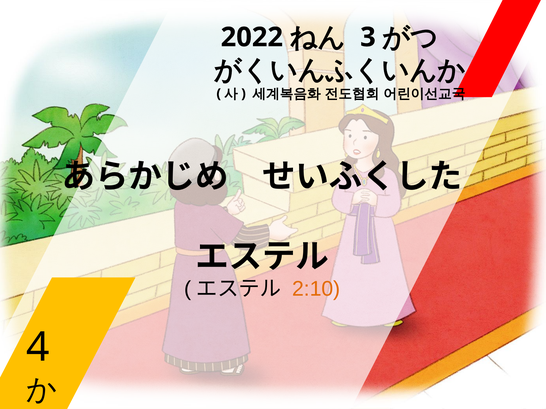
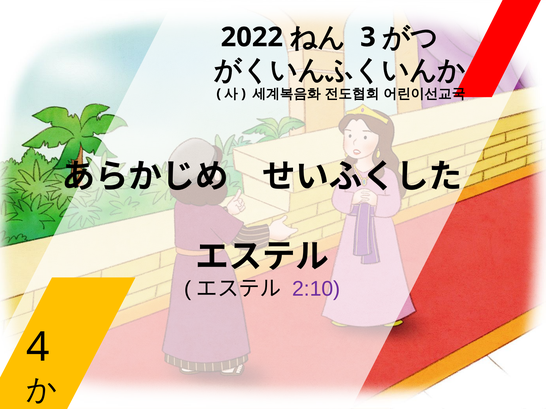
2:10 colour: orange -> purple
